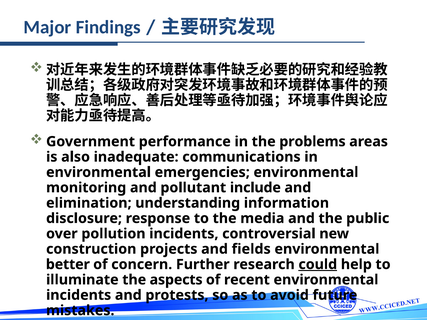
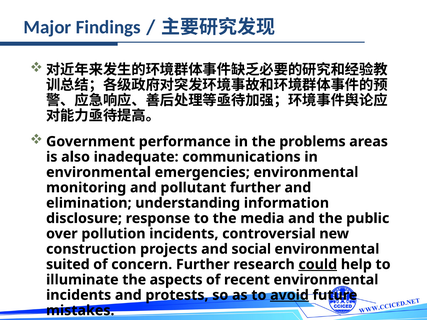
pollutant include: include -> further
fields: fields -> social
better: better -> suited
avoid underline: none -> present
